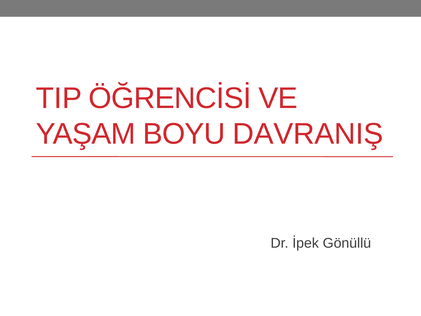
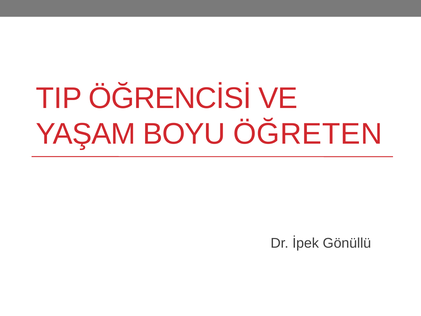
DAVRANIŞ: DAVRANIŞ -> ÖĞRETEN
